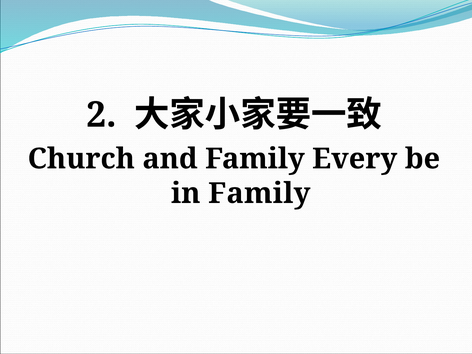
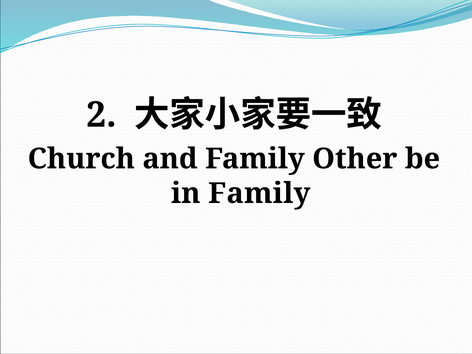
Every: Every -> Other
